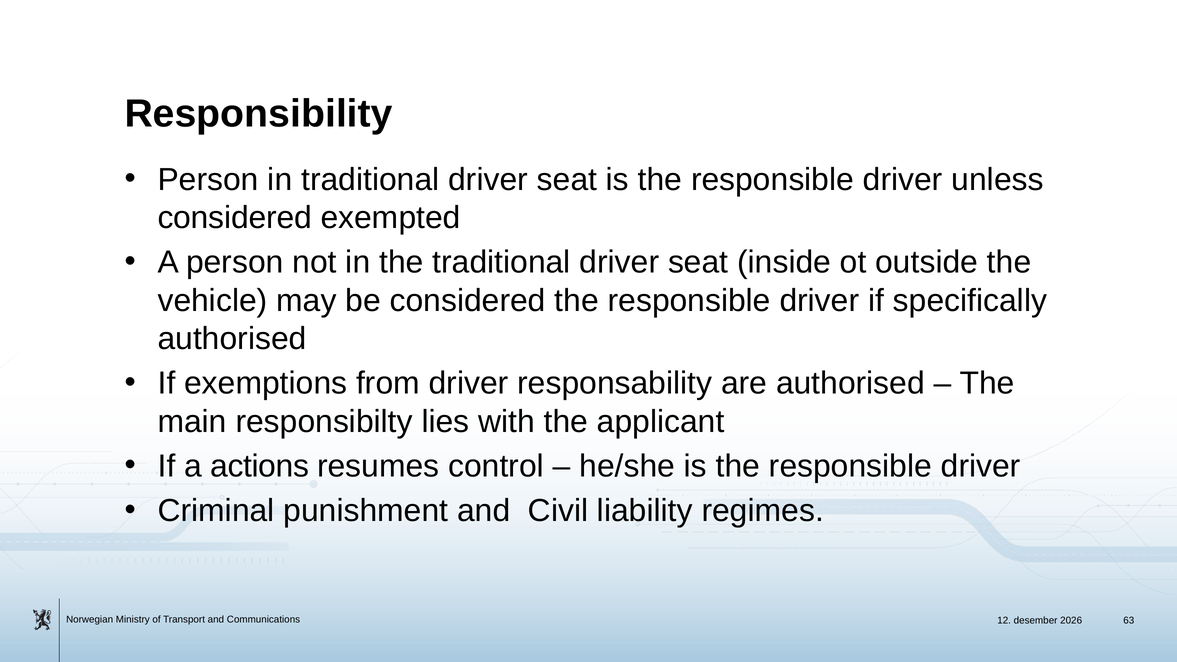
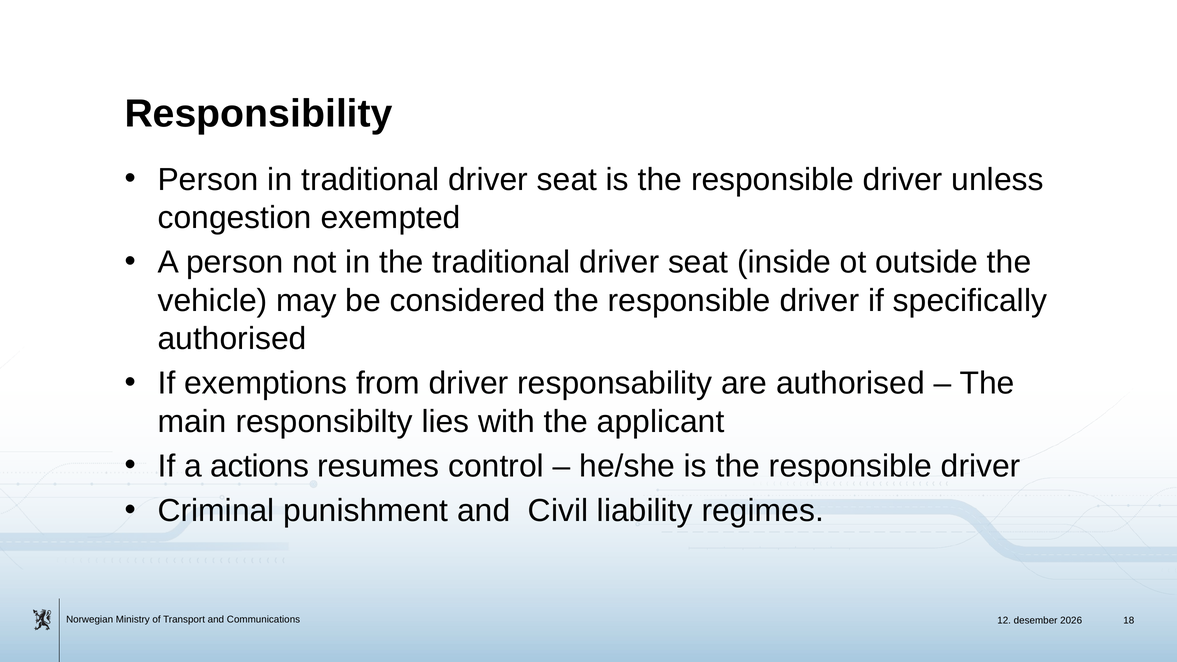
considered at (235, 218): considered -> congestion
63: 63 -> 18
